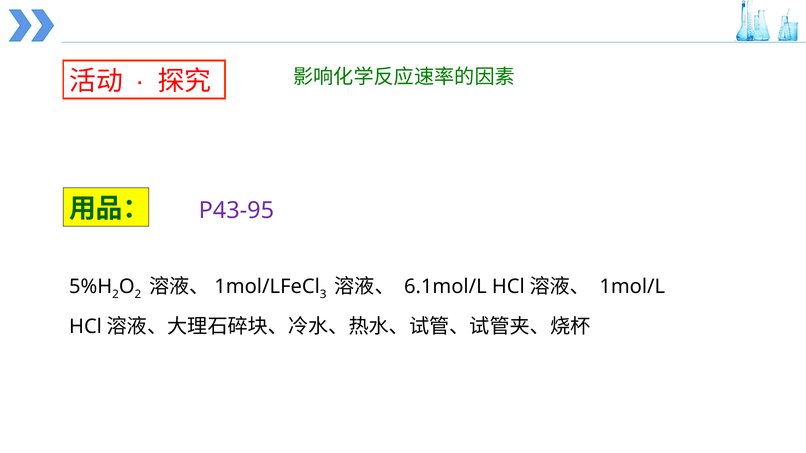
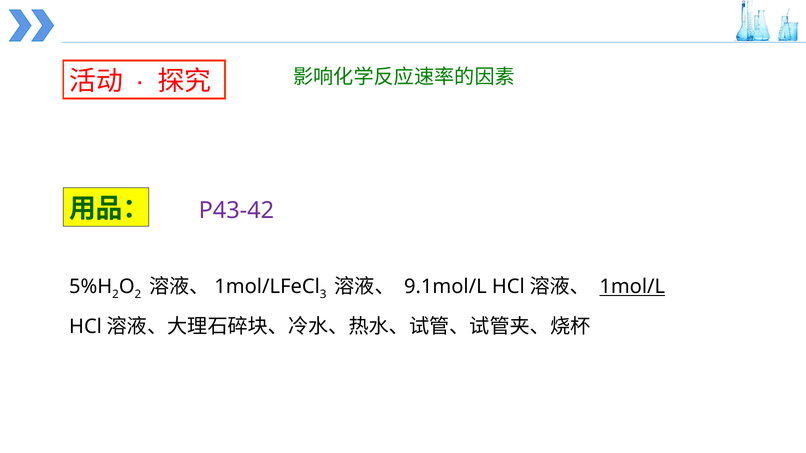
P43-95: P43-95 -> P43-42
6.1mol/L: 6.1mol/L -> 9.1mol/L
1mol/L underline: none -> present
